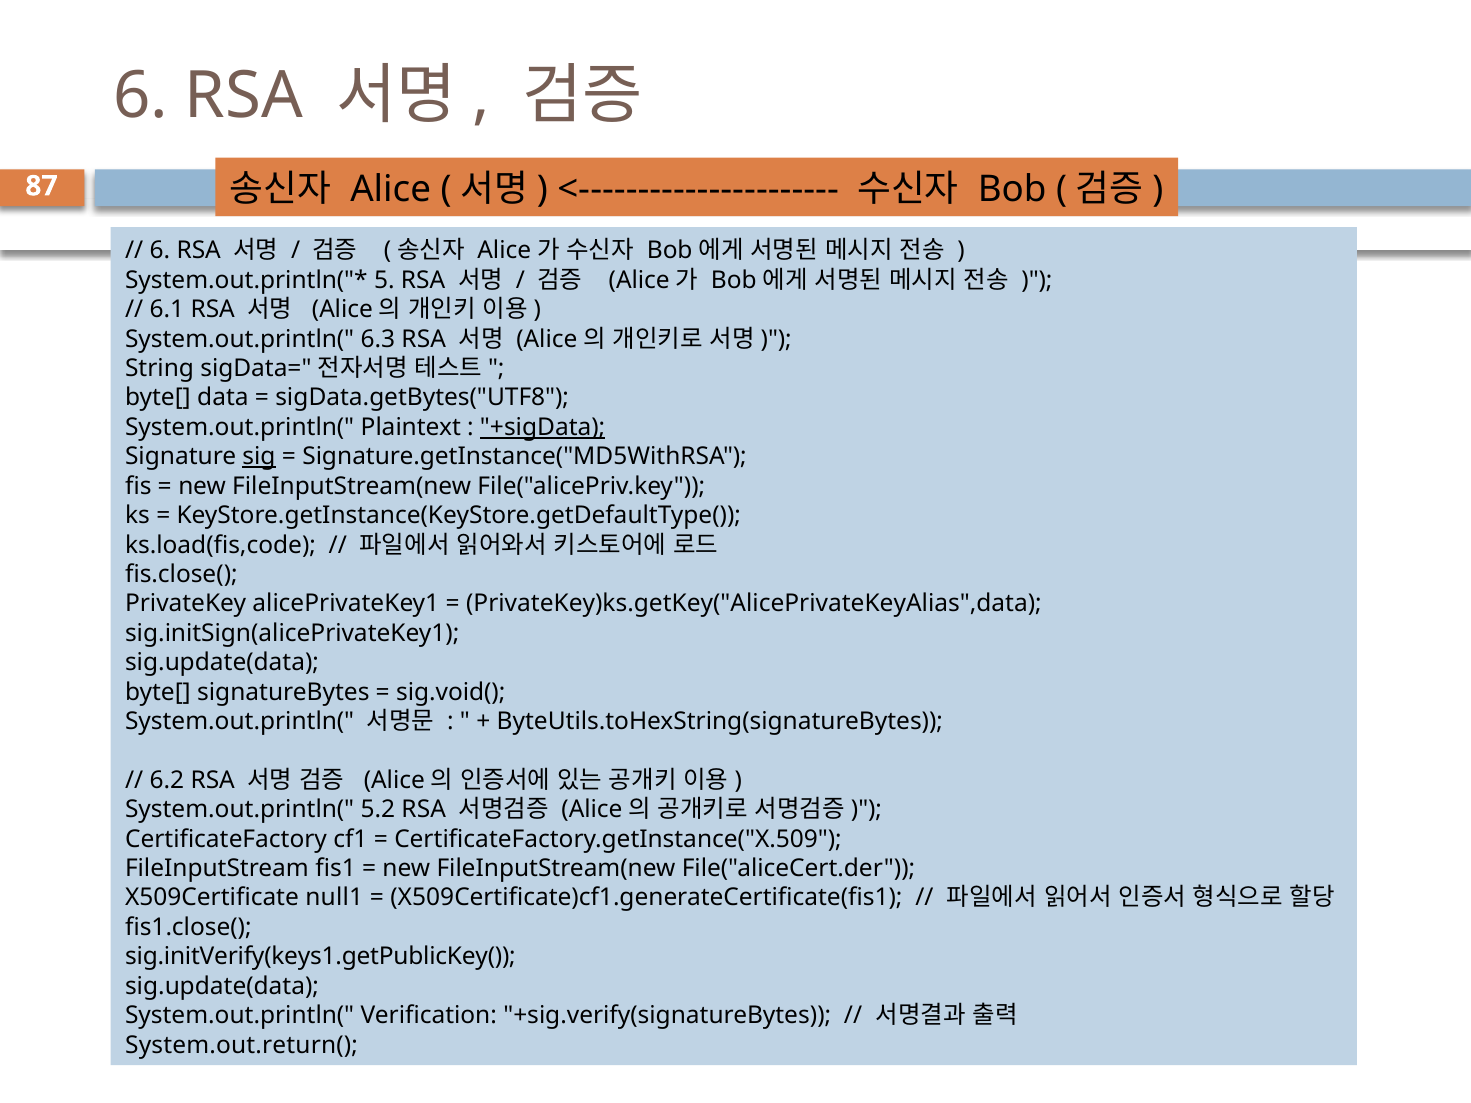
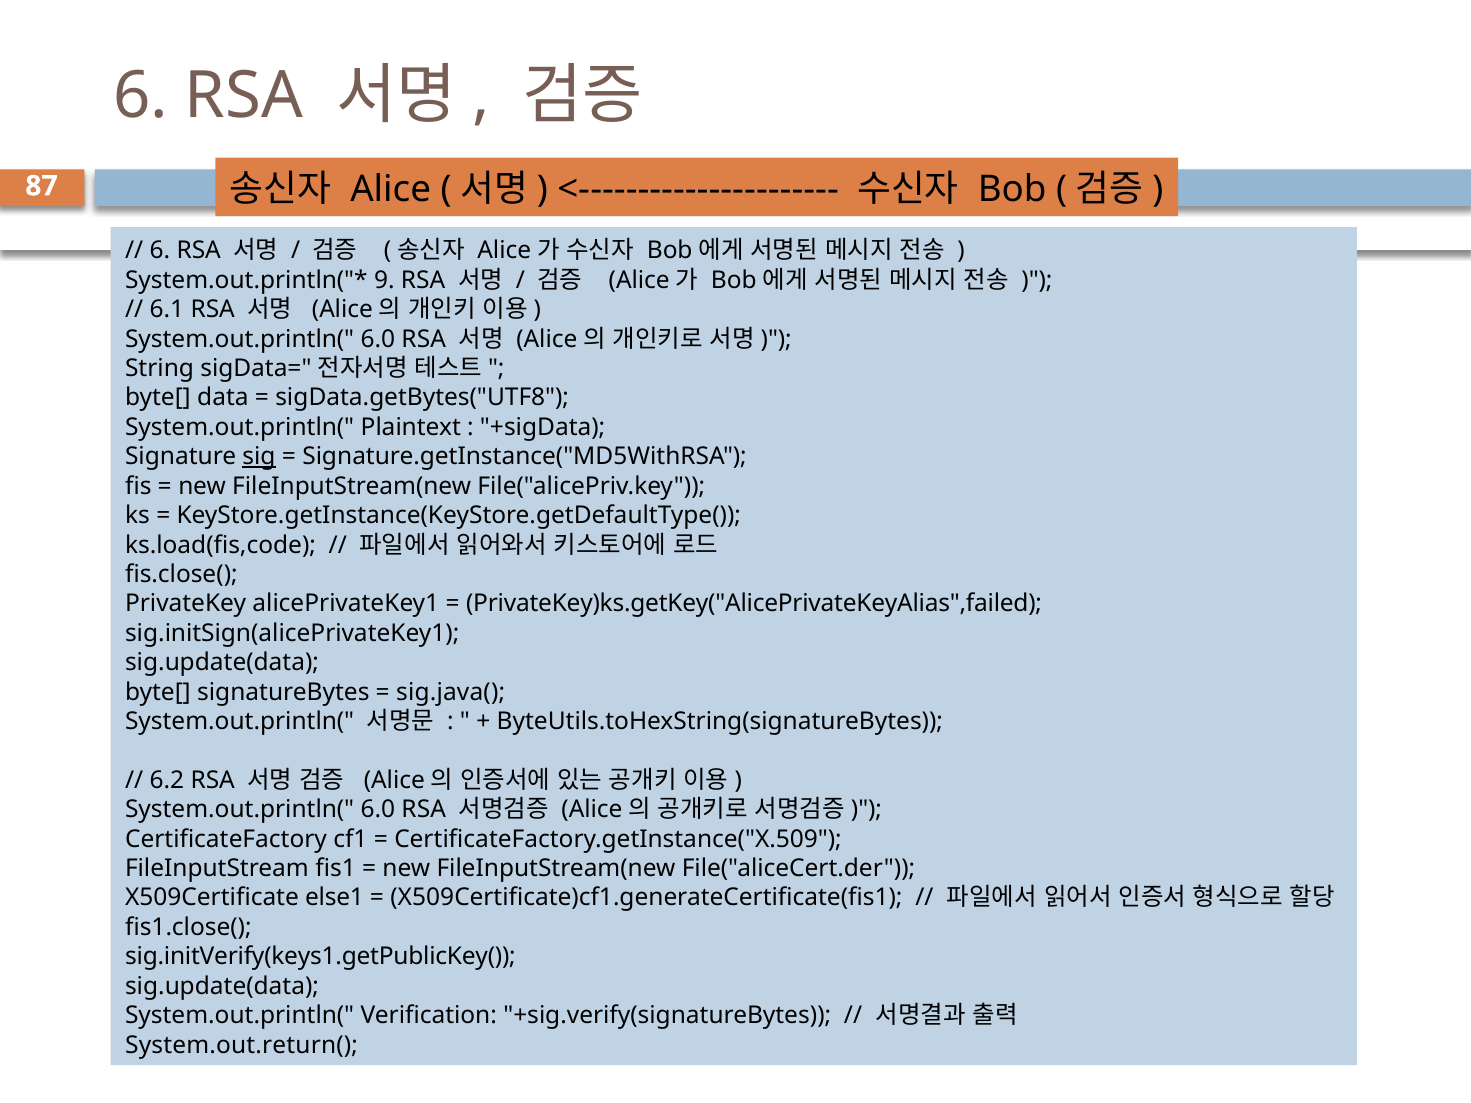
5: 5 -> 9
6.3 at (378, 339): 6.3 -> 6.0
+sigData underline: present -> none
PrivateKey)ks.getKey("AlicePrivateKeyAlias",data: PrivateKey)ks.getKey("AlicePrivateKeyAlias",data -> PrivateKey)ks.getKey("AlicePrivateKeyAlias",failed
sig.void(: sig.void( -> sig.java(
5.2 at (378, 810): 5.2 -> 6.0
null1: null1 -> else1
